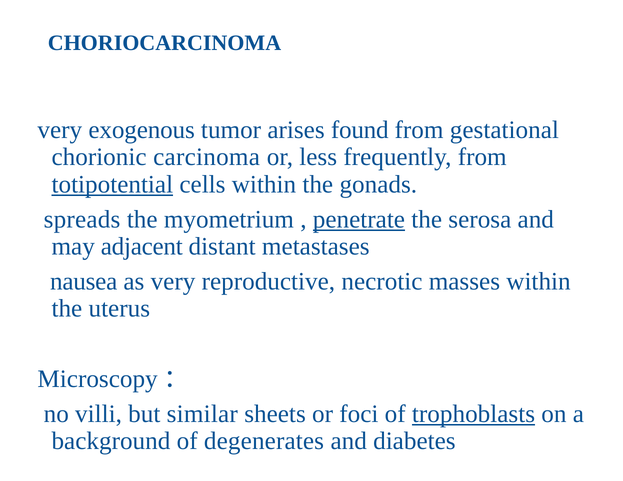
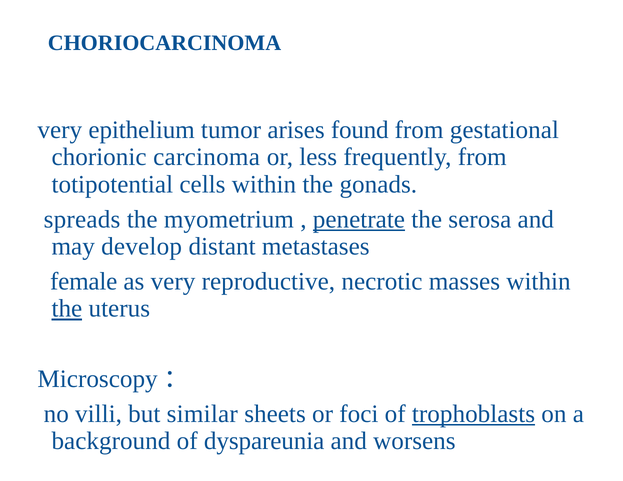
exogenous: exogenous -> epithelium
totipotential underline: present -> none
adjacent: adjacent -> develop
nausea: nausea -> female
the at (67, 309) underline: none -> present
degenerates: degenerates -> dyspareunia
diabetes: diabetes -> worsens
